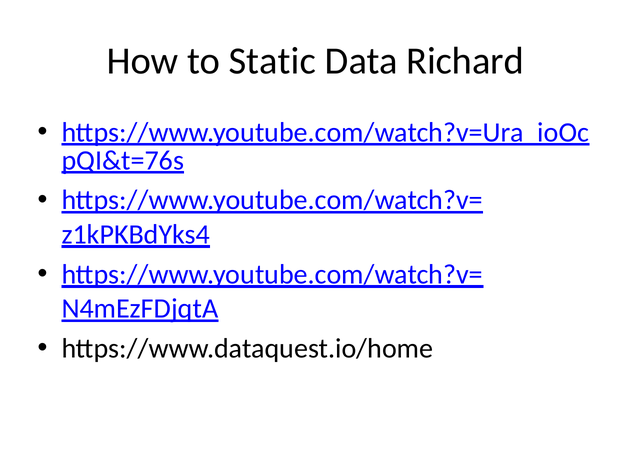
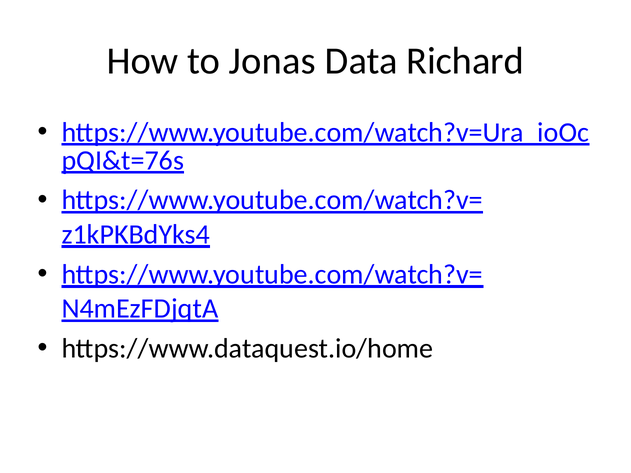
Static: Static -> Jonas
